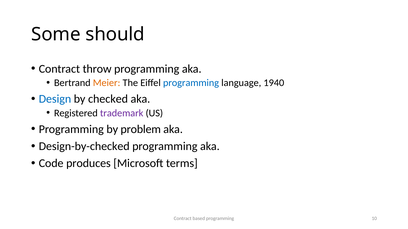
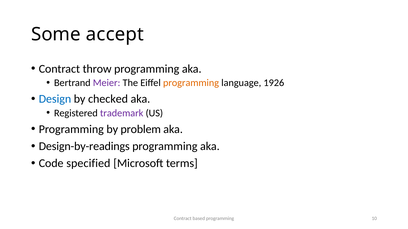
should: should -> accept
Meier colour: orange -> purple
programming at (191, 83) colour: blue -> orange
1940: 1940 -> 1926
Design-by-checked: Design-by-checked -> Design-by-readings
produces: produces -> specified
